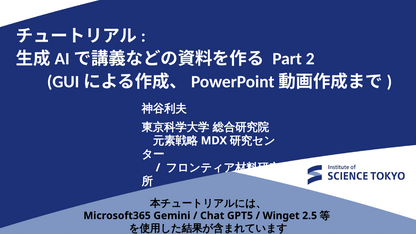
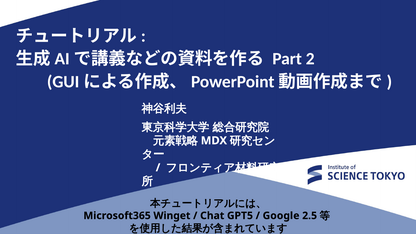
Gemini: Gemini -> Winget
Winget: Winget -> Google
